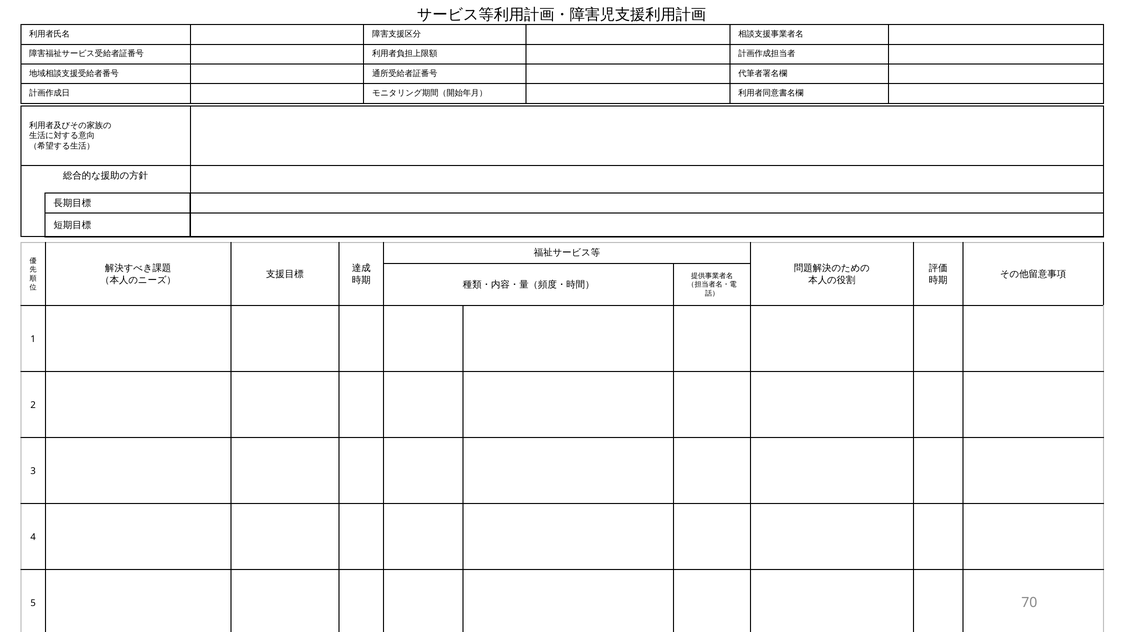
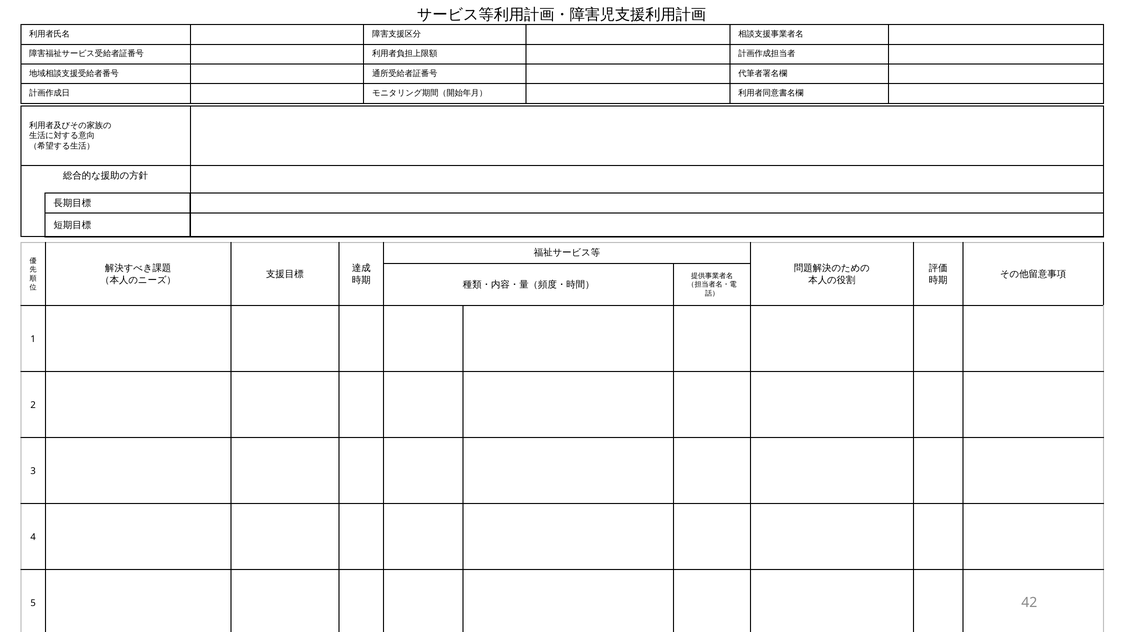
70: 70 -> 42
